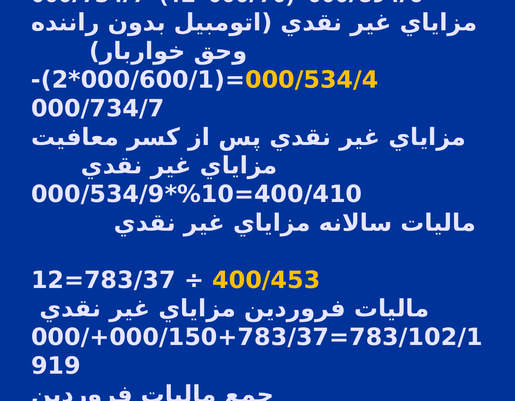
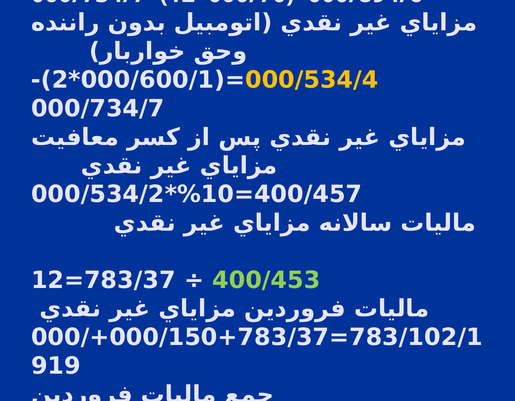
000/534/9: 000/534/9 -> 000/534/2
400/410: 400/410 -> 400/457
400/453 colour: yellow -> light green
